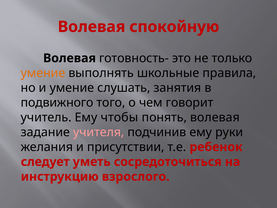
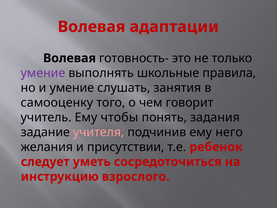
спокойную: спокойную -> адаптации
умение at (43, 73) colour: orange -> purple
подвижного: подвижного -> самооценку
понять волевая: волевая -> задания
руки: руки -> него
